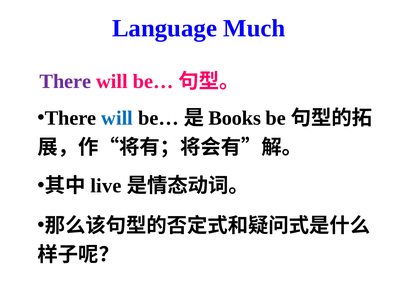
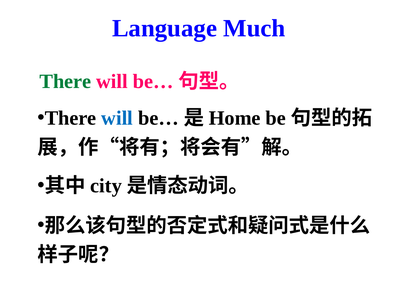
There at (65, 82) colour: purple -> green
Books: Books -> Home
live: live -> city
